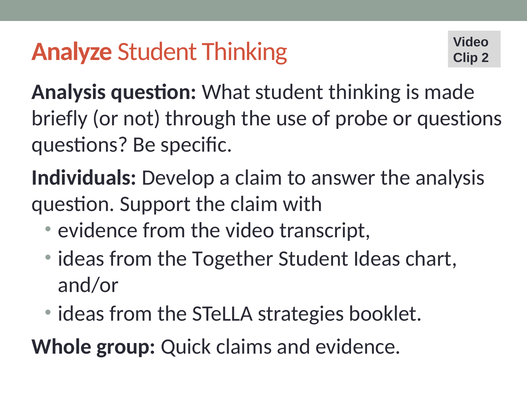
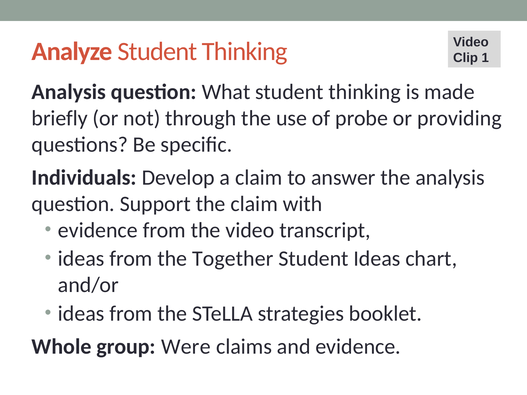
2: 2 -> 1
or questions: questions -> providing
Quick: Quick -> Were
